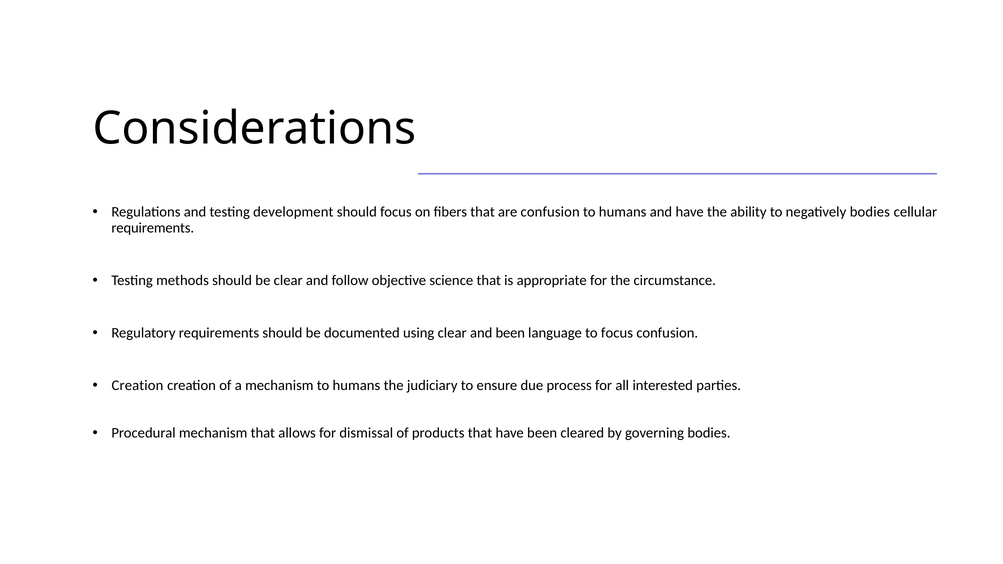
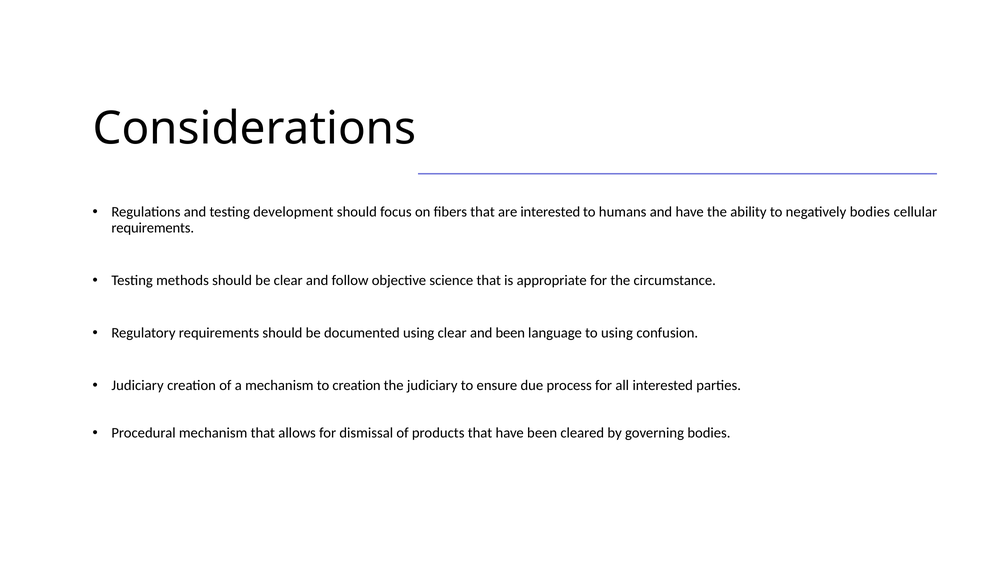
are confusion: confusion -> interested
to focus: focus -> using
Creation at (137, 386): Creation -> Judiciary
mechanism to humans: humans -> creation
